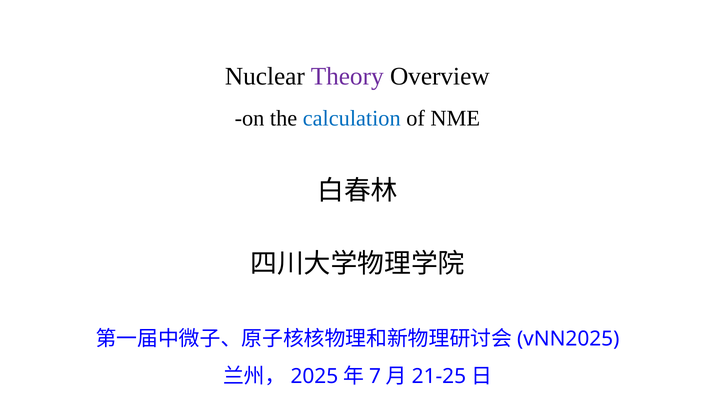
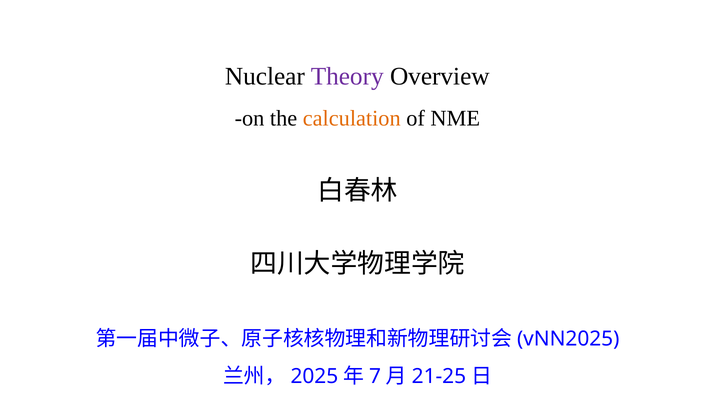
calculation colour: blue -> orange
